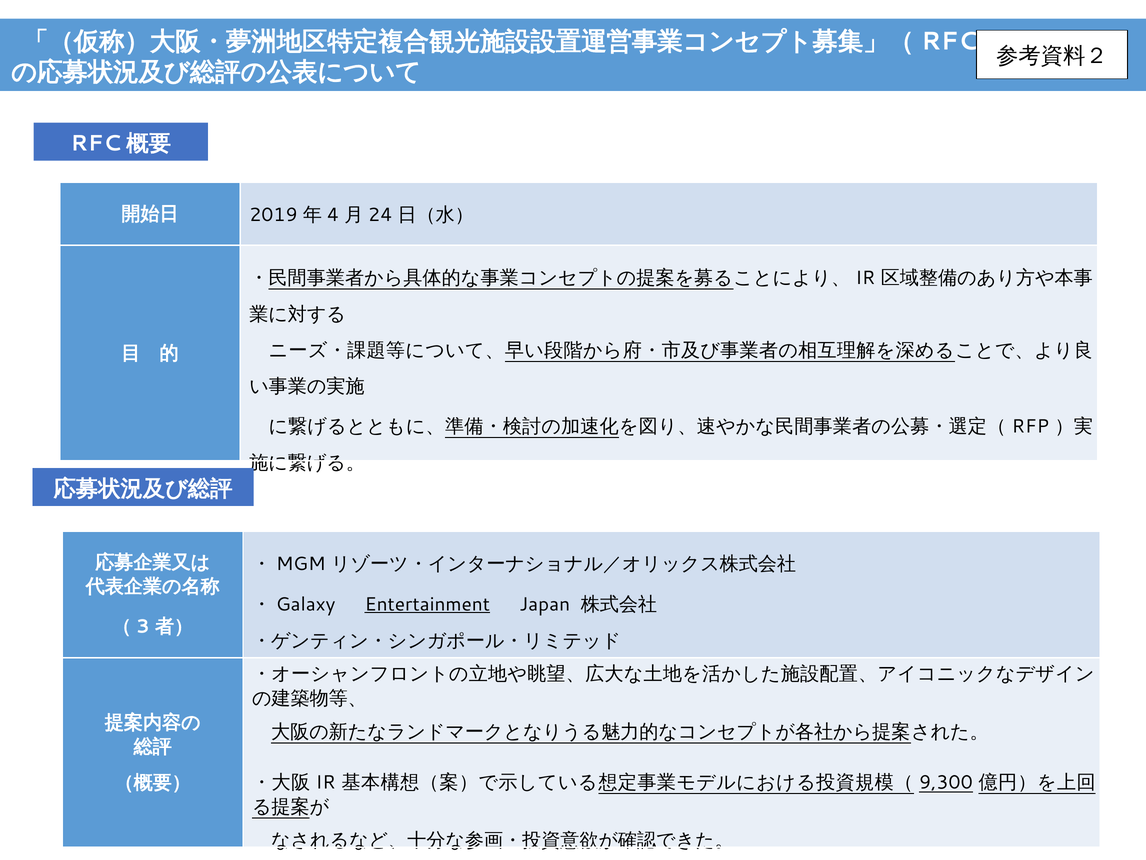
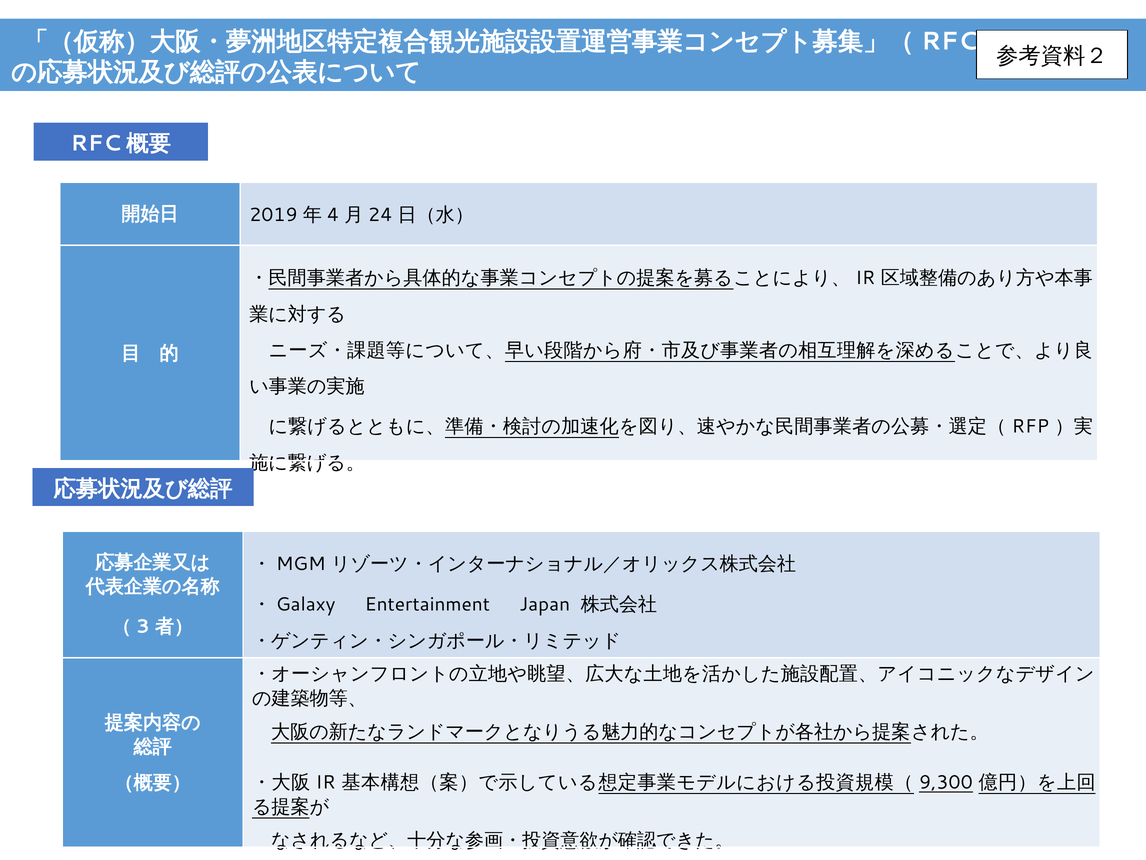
Entertainment underline: present -> none
